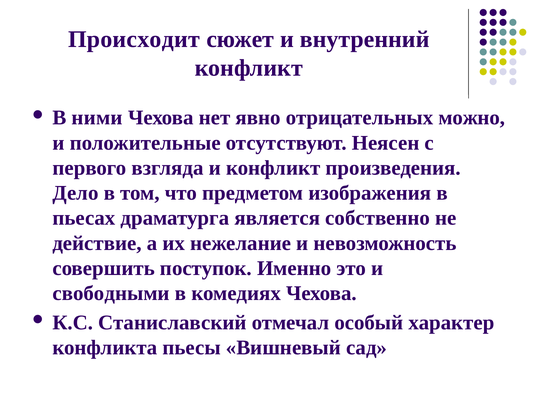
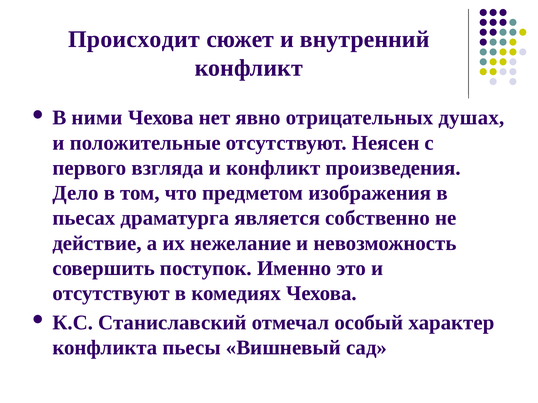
можно: можно -> душах
свободными at (111, 294): свободными -> отсутствуют
